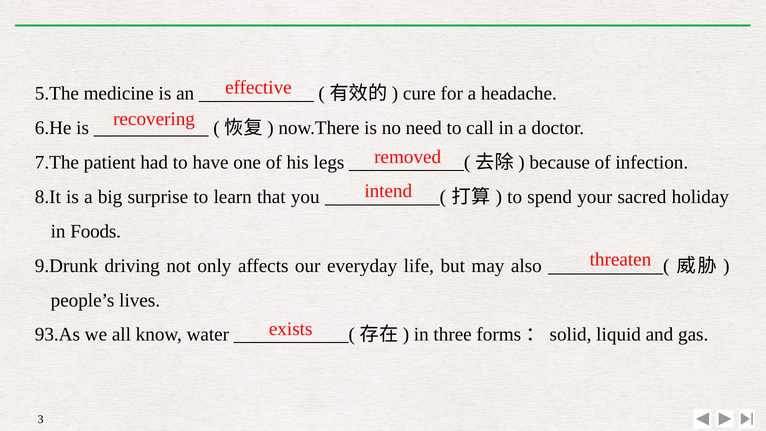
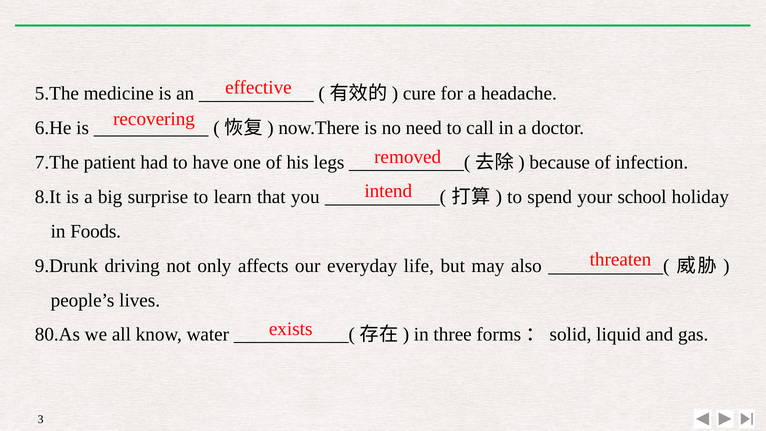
sacred: sacred -> school
93.As: 93.As -> 80.As
